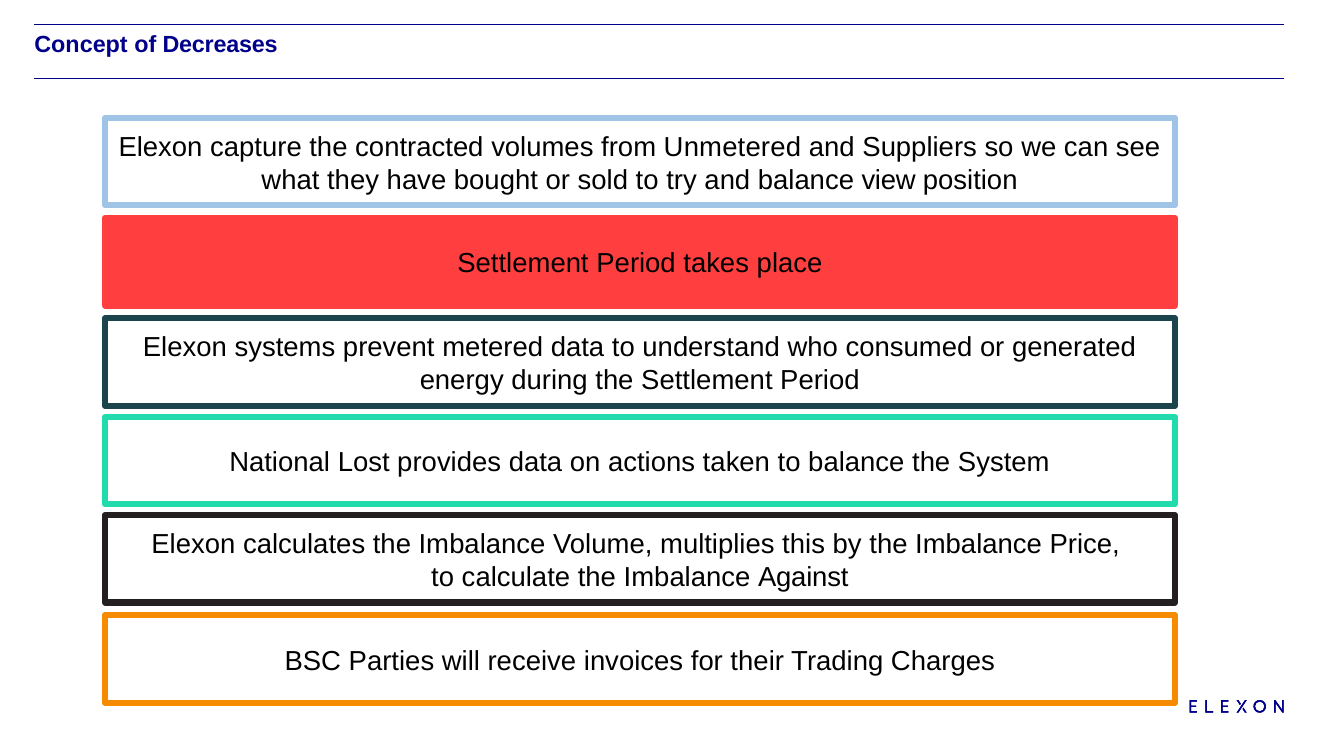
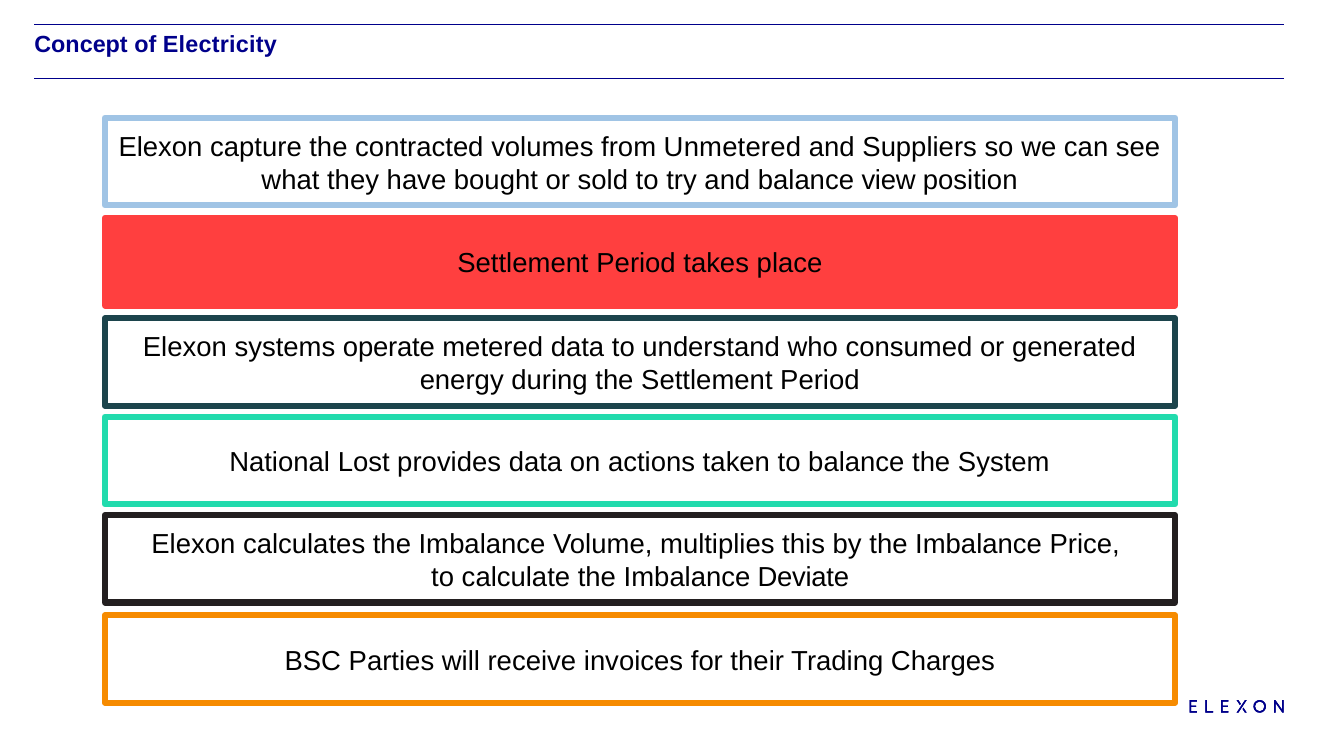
Decreases: Decreases -> Electricity
prevent: prevent -> operate
Against: Against -> Deviate
